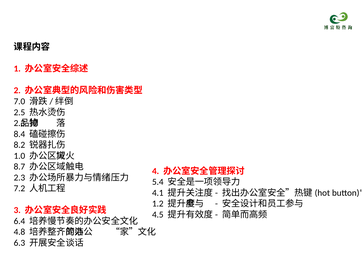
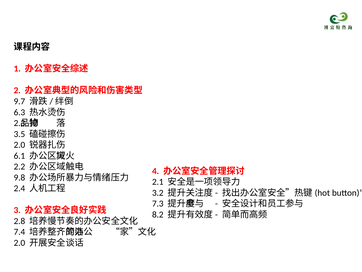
7.0: 7.0 -> 9.7
2.5: 2.5 -> 6.3
8.4: 8.4 -> 3.5
8.2 at (19, 145): 8.2 -> 2.0
1.0: 1.0 -> 6.1
8.7: 8.7 -> 2.2
2.3 at (19, 177): 2.3 -> 9.8
5.4: 5.4 -> 2.1
7.2: 7.2 -> 2.4
4.1: 4.1 -> 3.2
1.2: 1.2 -> 7.3
4.5: 4.5 -> 8.2
6.4: 6.4 -> 2.8
4.8: 4.8 -> 7.4
6.3 at (19, 242): 6.3 -> 2.0
